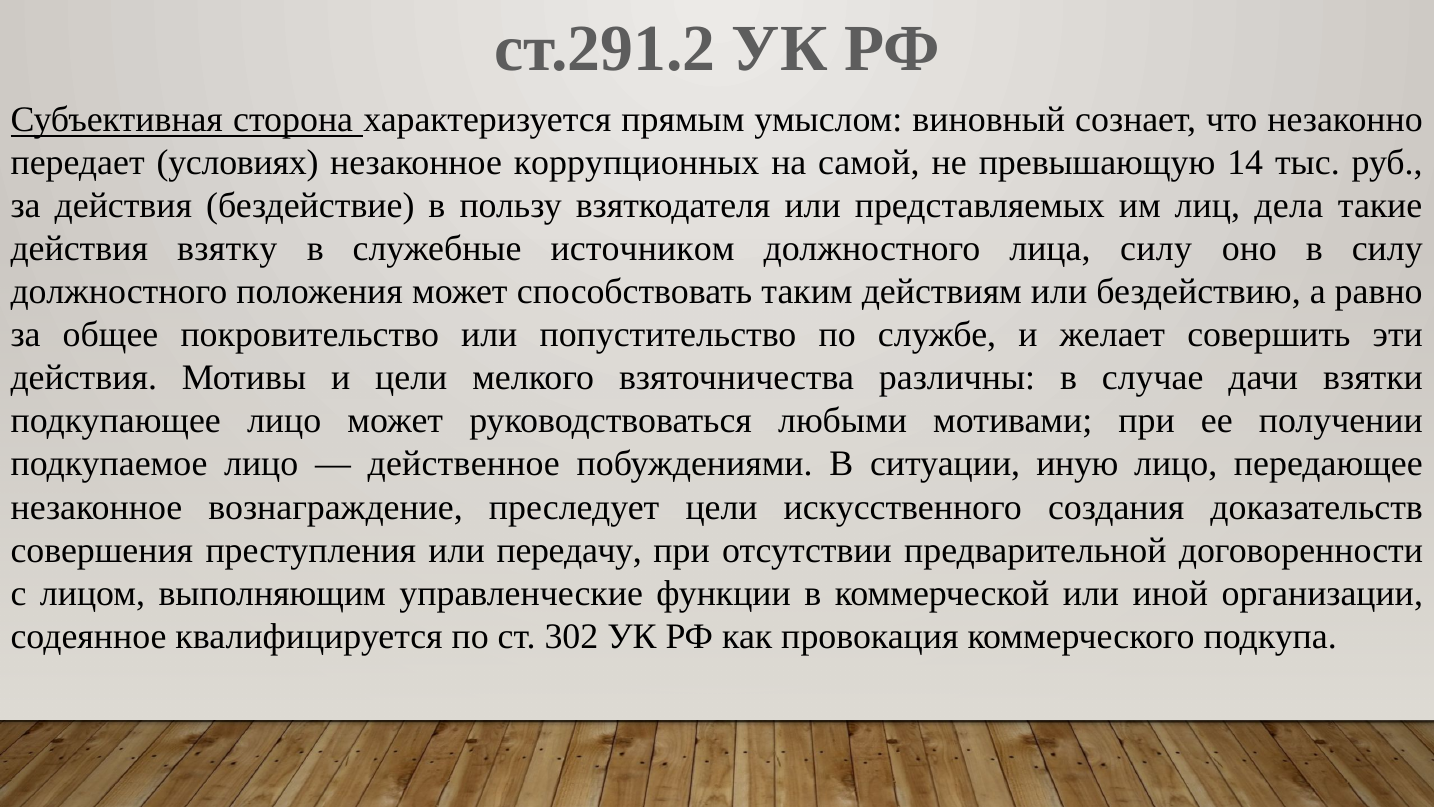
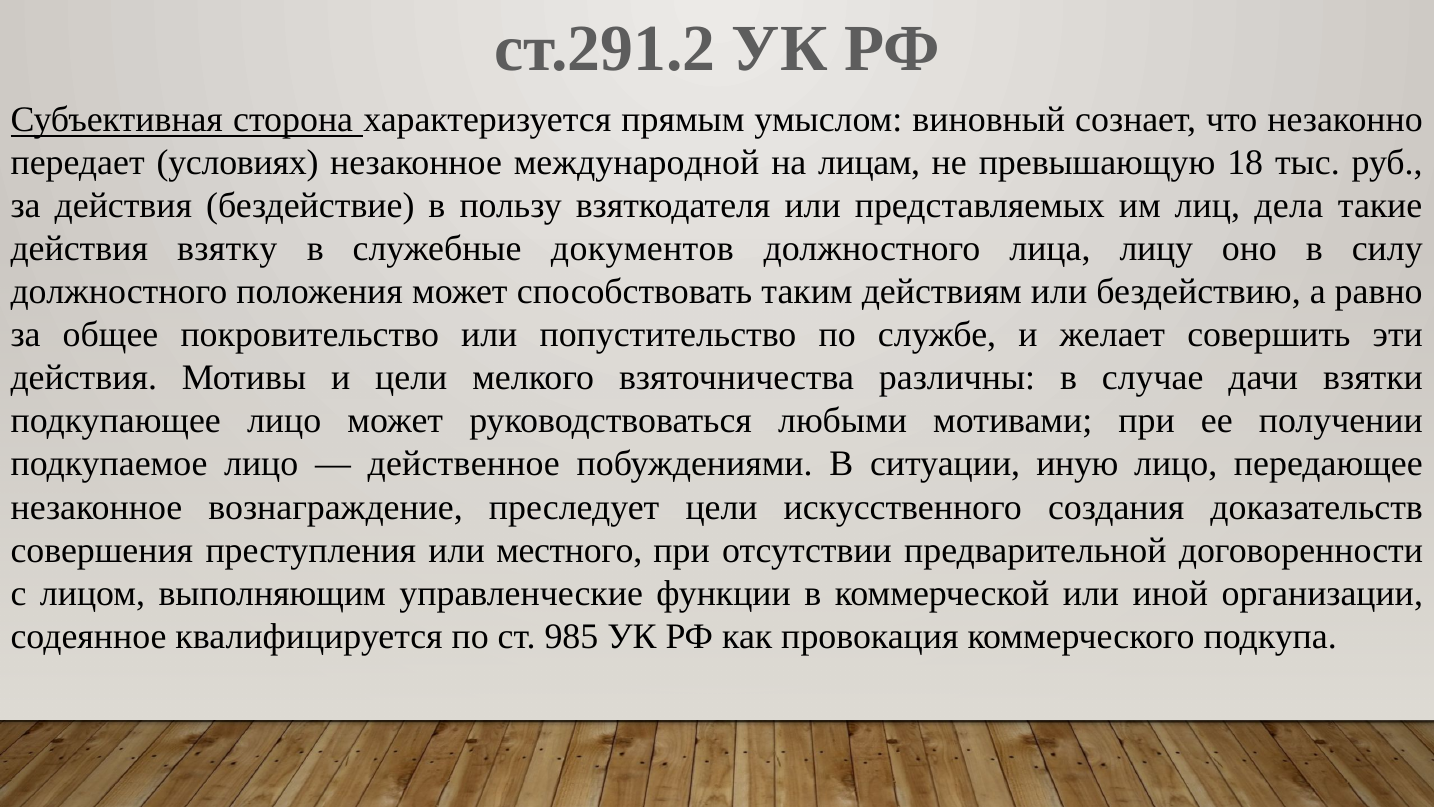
коррупционных: коррупционных -> международной
самой: самой -> лицам
14: 14 -> 18
источником: источником -> документов
лица силу: силу -> лицу
передачу: передачу -> местного
302: 302 -> 985
